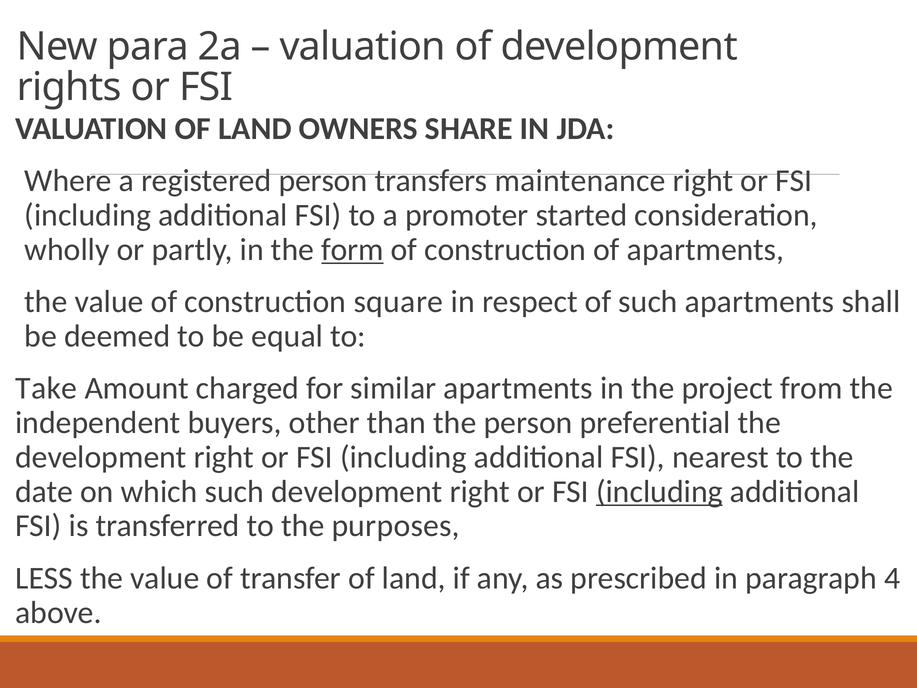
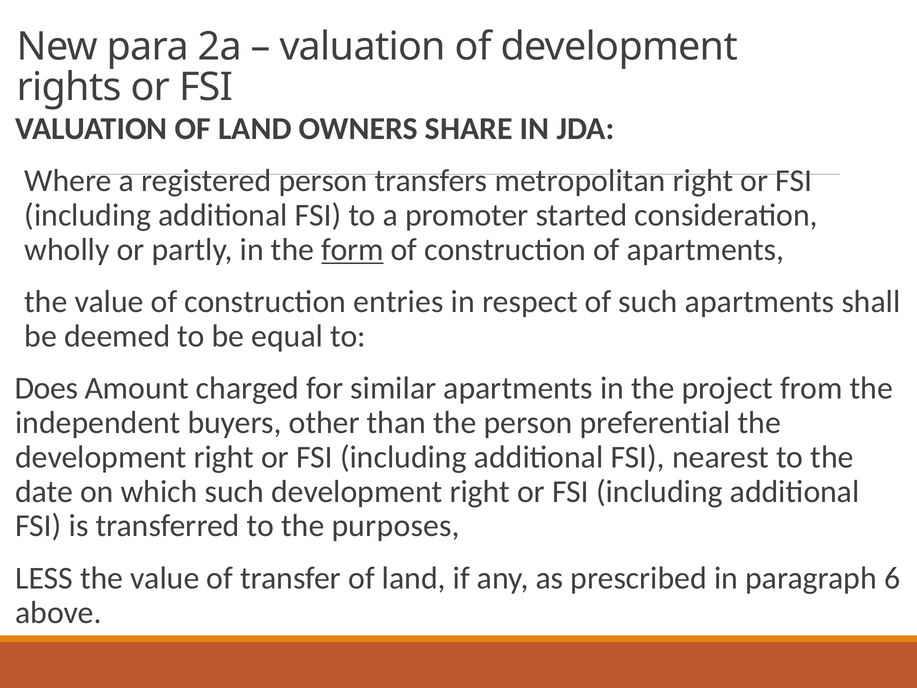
maintenance: maintenance -> metropolitan
square: square -> entries
Take: Take -> Does
including at (659, 491) underline: present -> none
4: 4 -> 6
